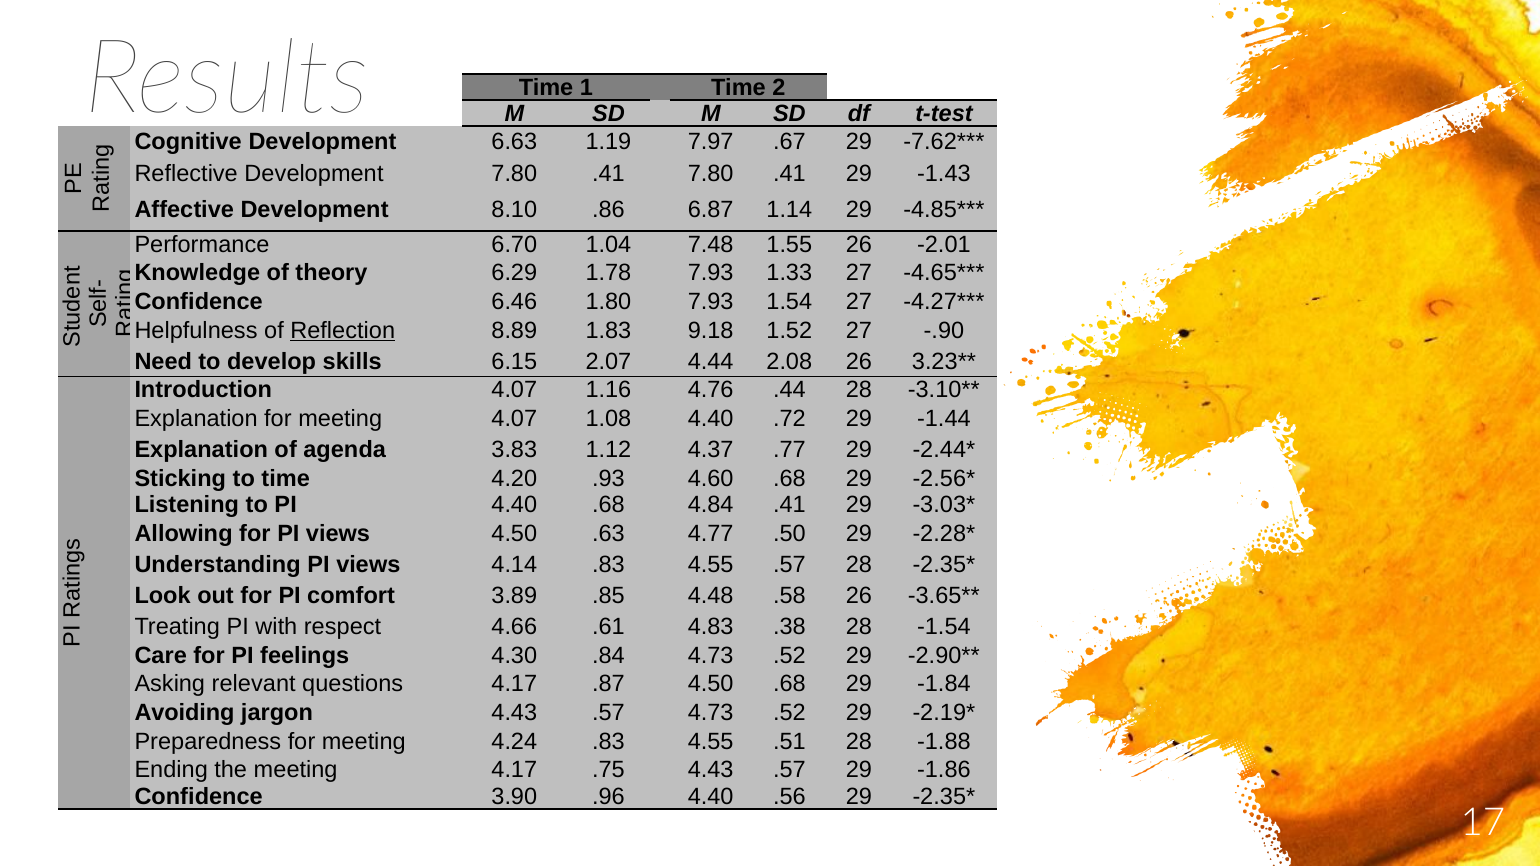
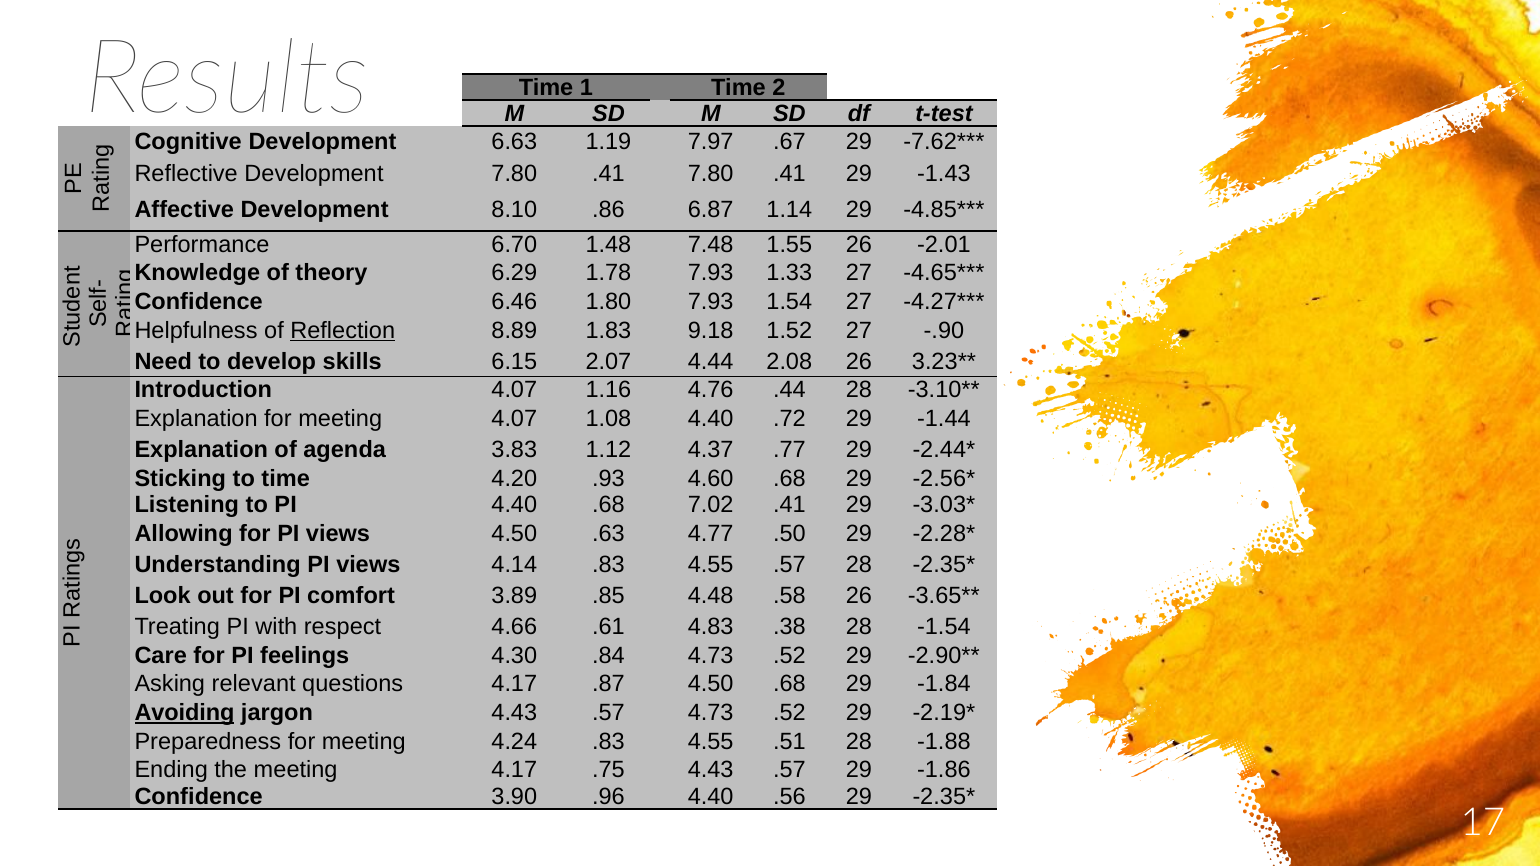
1.04: 1.04 -> 1.48
4.84: 4.84 -> 7.02
Avoiding underline: none -> present
